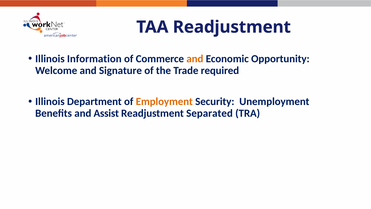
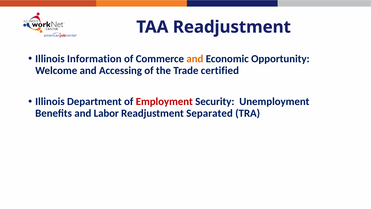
Signature: Signature -> Accessing
required: required -> certified
Employment colour: orange -> red
Assist: Assist -> Labor
